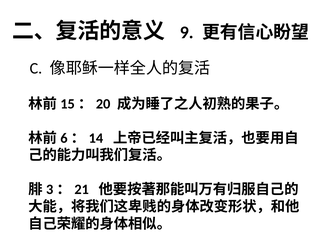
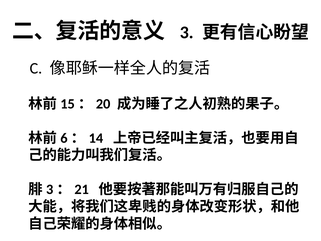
9: 9 -> 3
